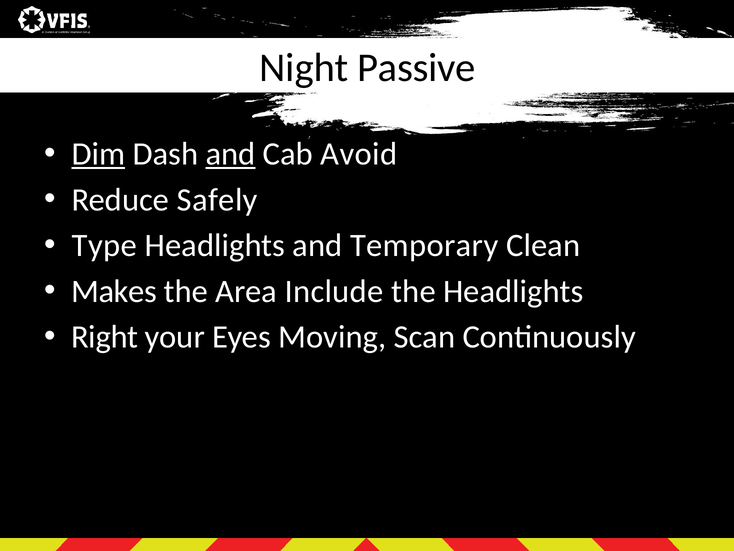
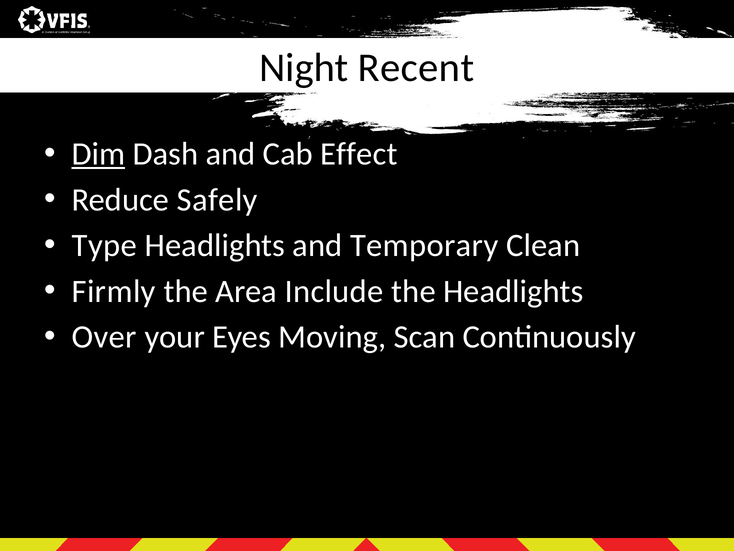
Passive: Passive -> Recent
and at (231, 154) underline: present -> none
Avoid: Avoid -> Effect
Makes: Makes -> Firmly
Right: Right -> Over
